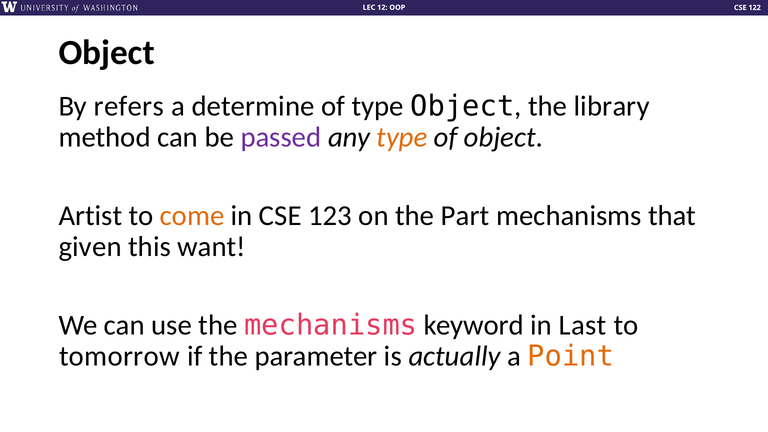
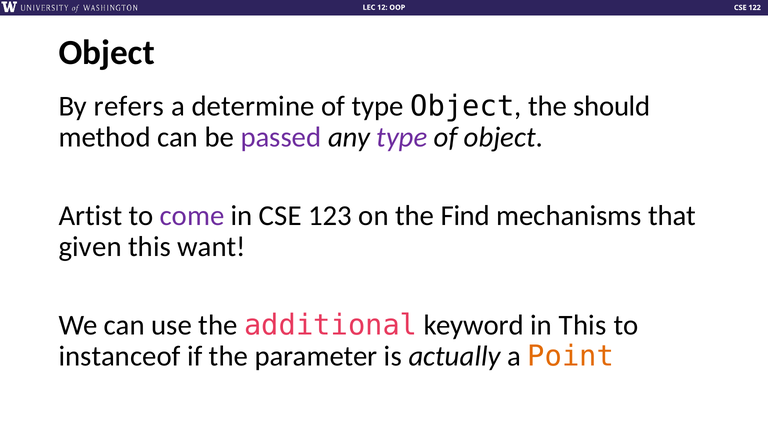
library: library -> should
type at (402, 137) colour: orange -> purple
come colour: orange -> purple
Part: Part -> Find
the mechanisms: mechanisms -> additional
in Last: Last -> This
tomorrow: tomorrow -> instanceof
